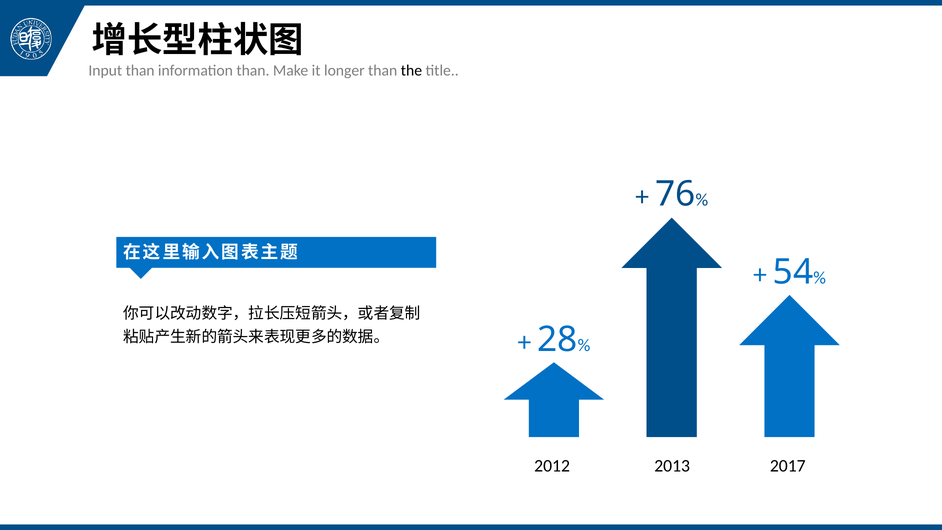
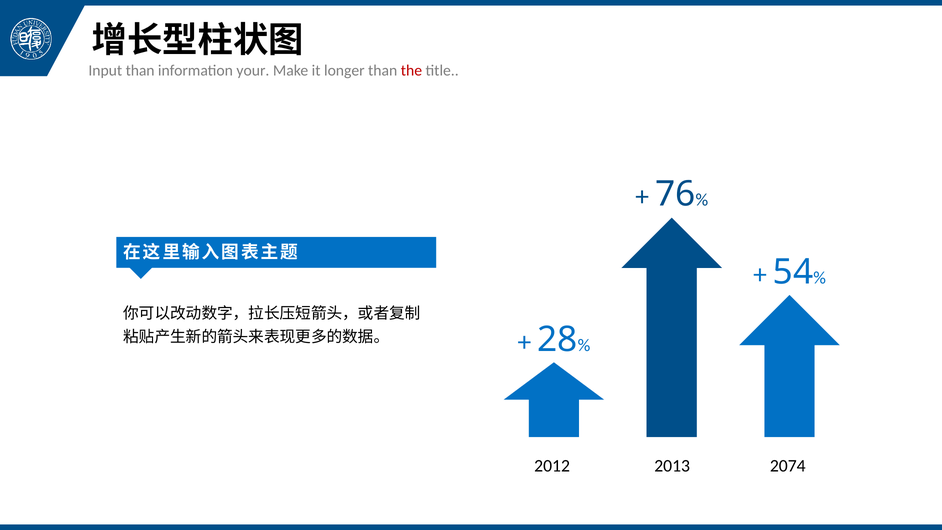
information than: than -> your
the colour: black -> red
2017: 2017 -> 2074
